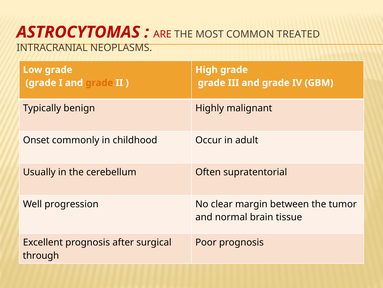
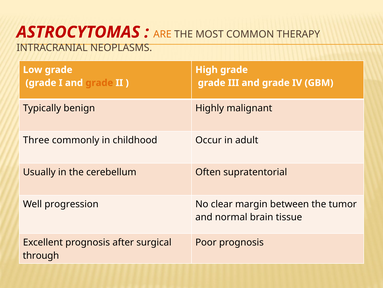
ARE colour: red -> orange
TREATED: TREATED -> THERAPY
Onset: Onset -> Three
